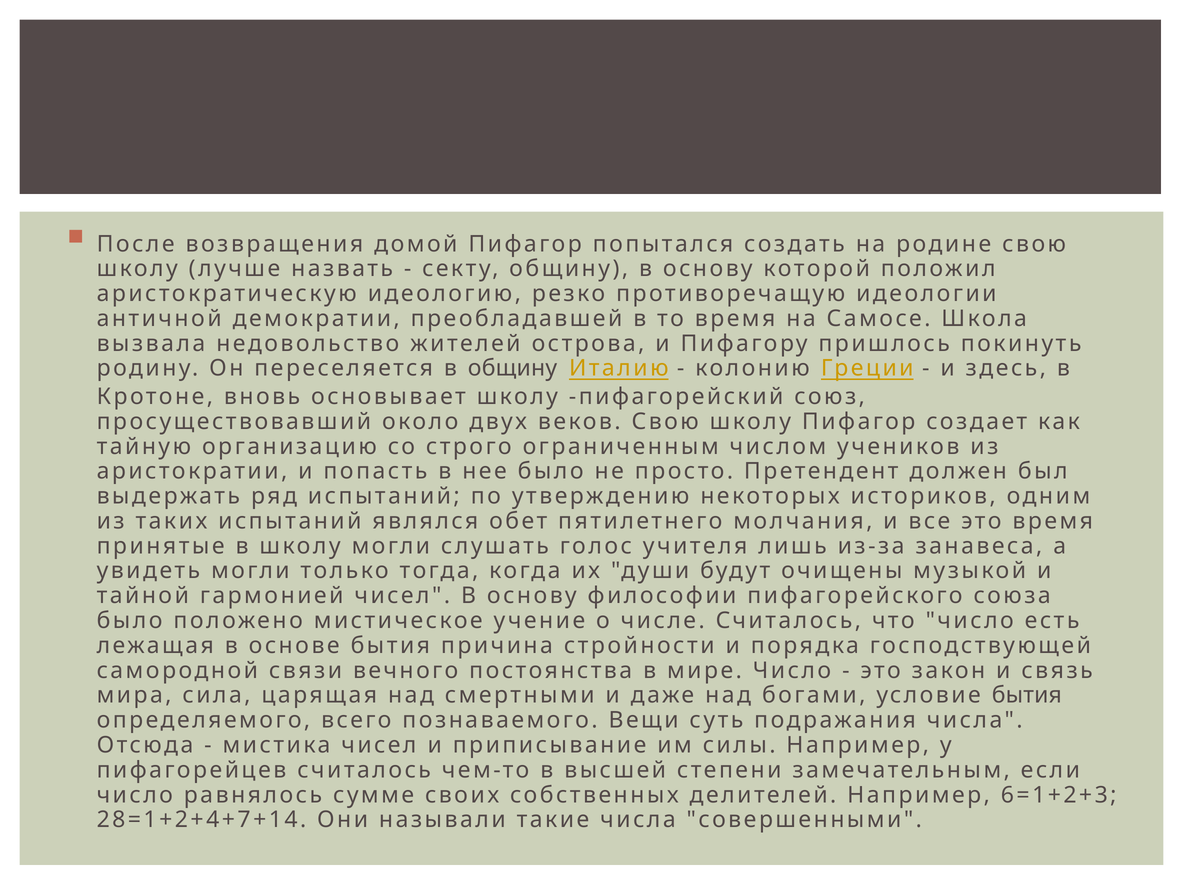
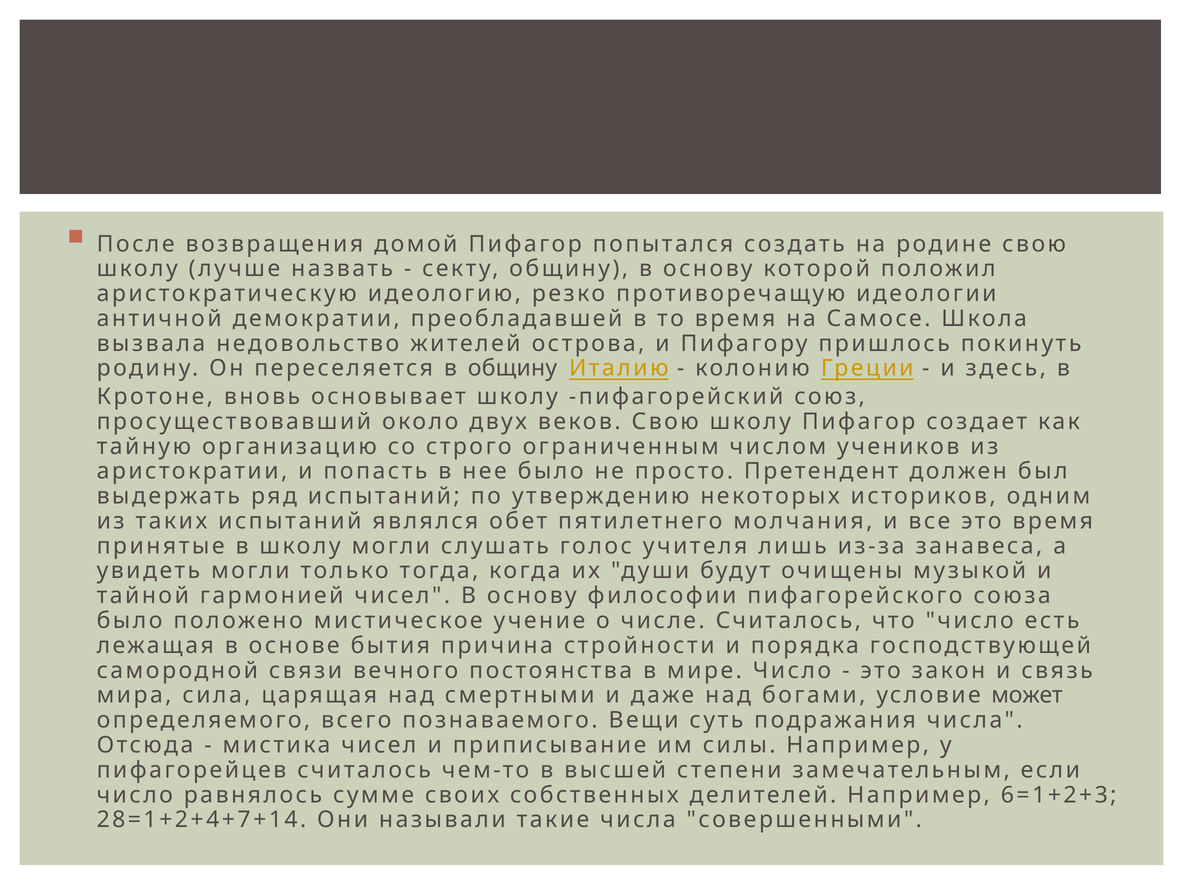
условие бытия: бытия -> может
